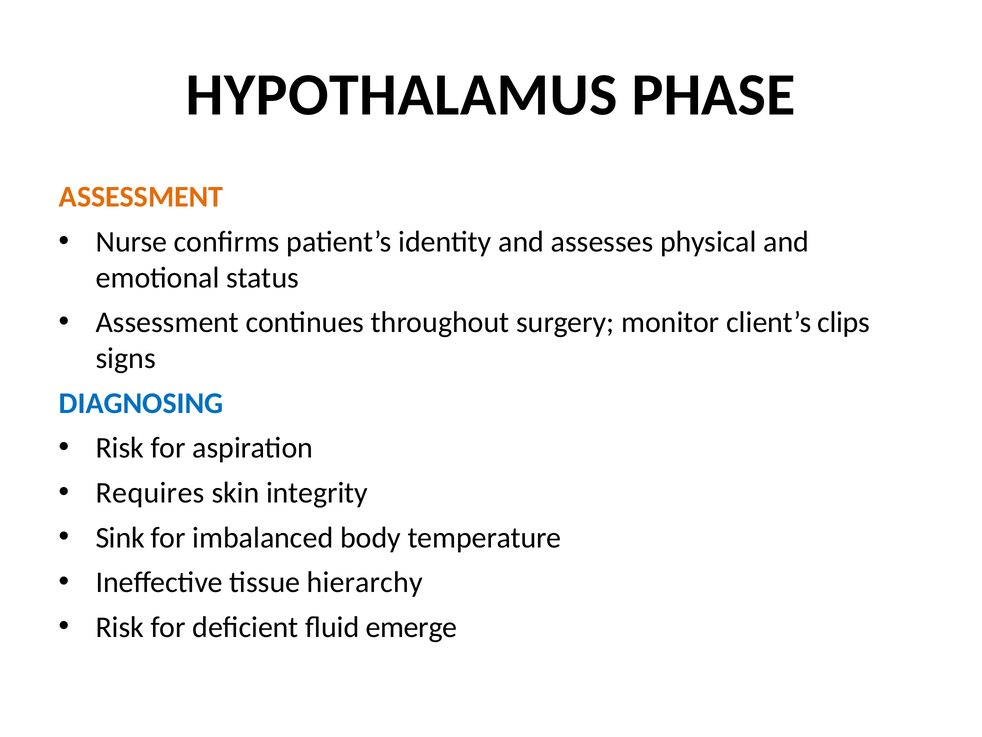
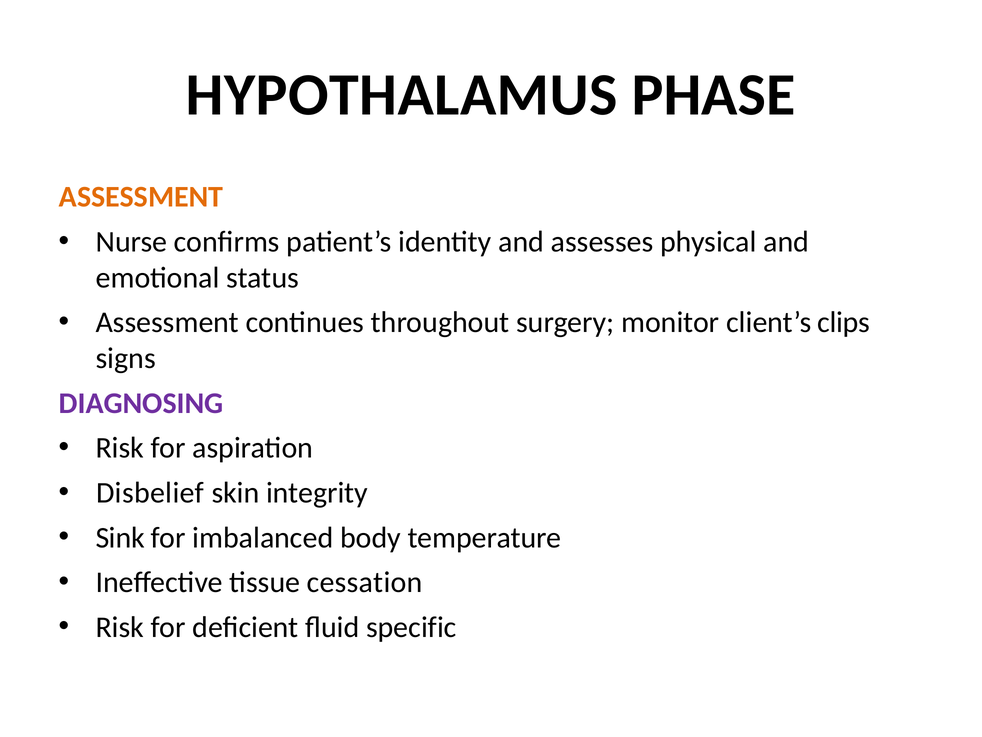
DIAGNOSING colour: blue -> purple
Requires: Requires -> Disbelief
hierarchy: hierarchy -> cessation
emerge: emerge -> specific
